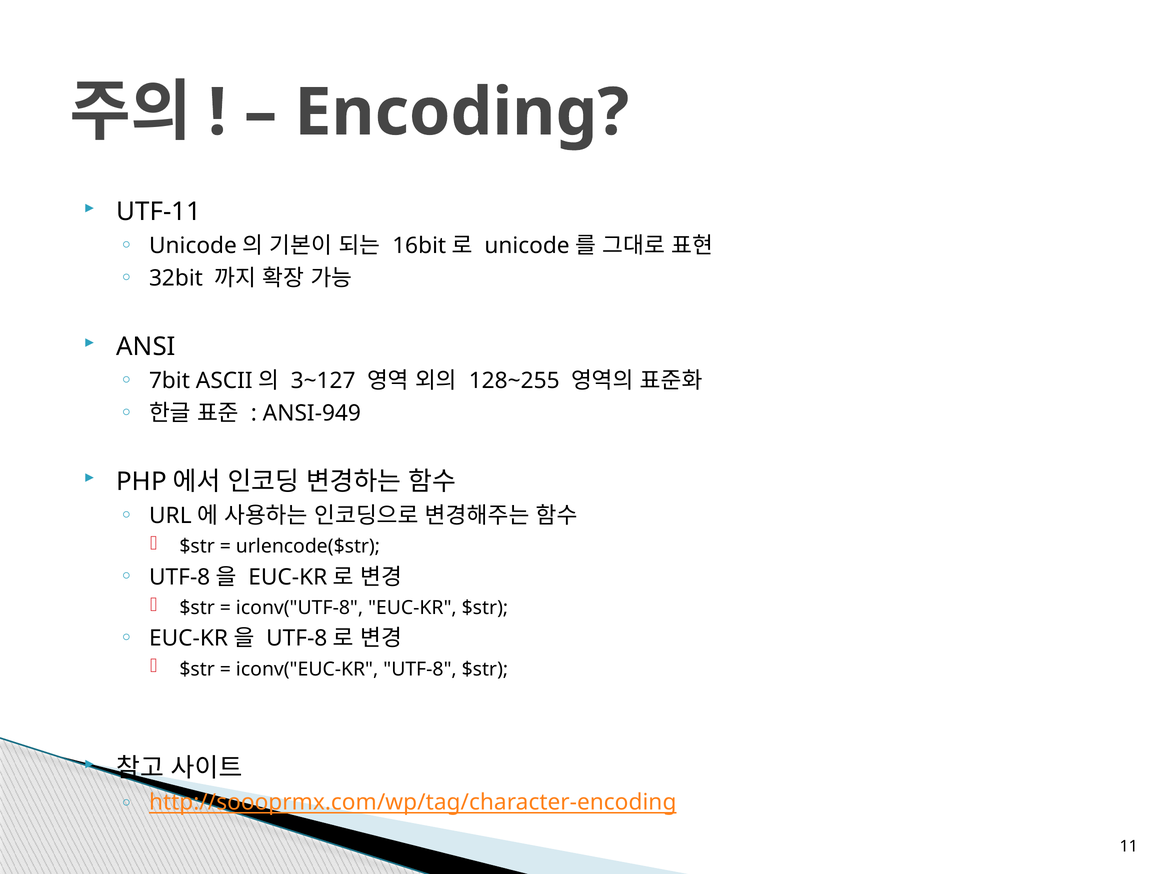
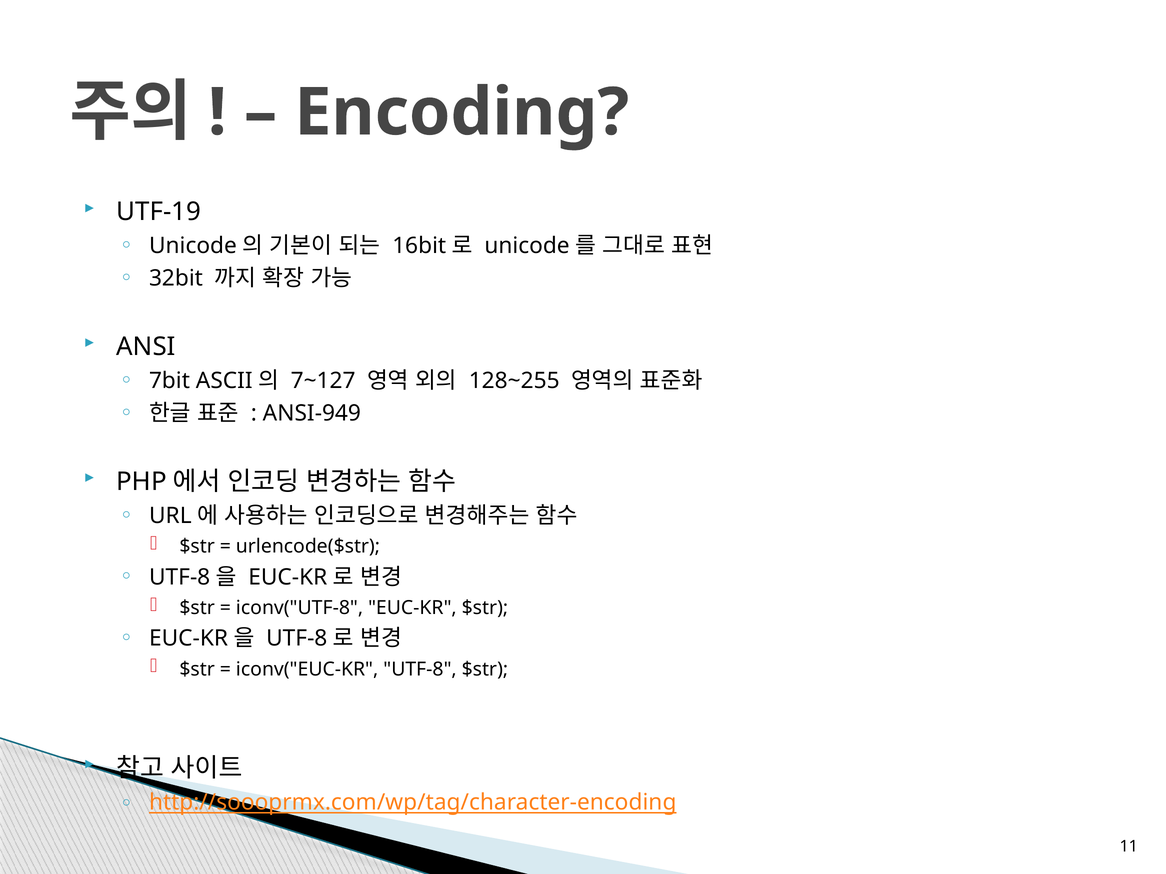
UTF-11: UTF-11 -> UTF-19
3~127: 3~127 -> 7~127
